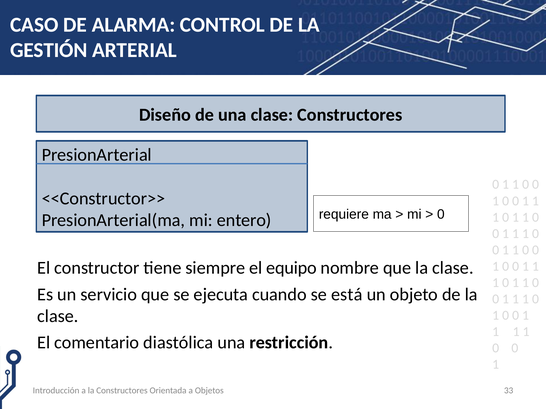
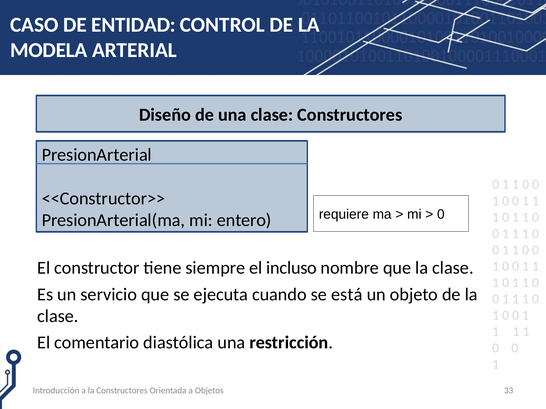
ALARMA: ALARMA -> ENTIDAD
GESTIÓN: GESTIÓN -> MODELA
equipo: equipo -> incluso
